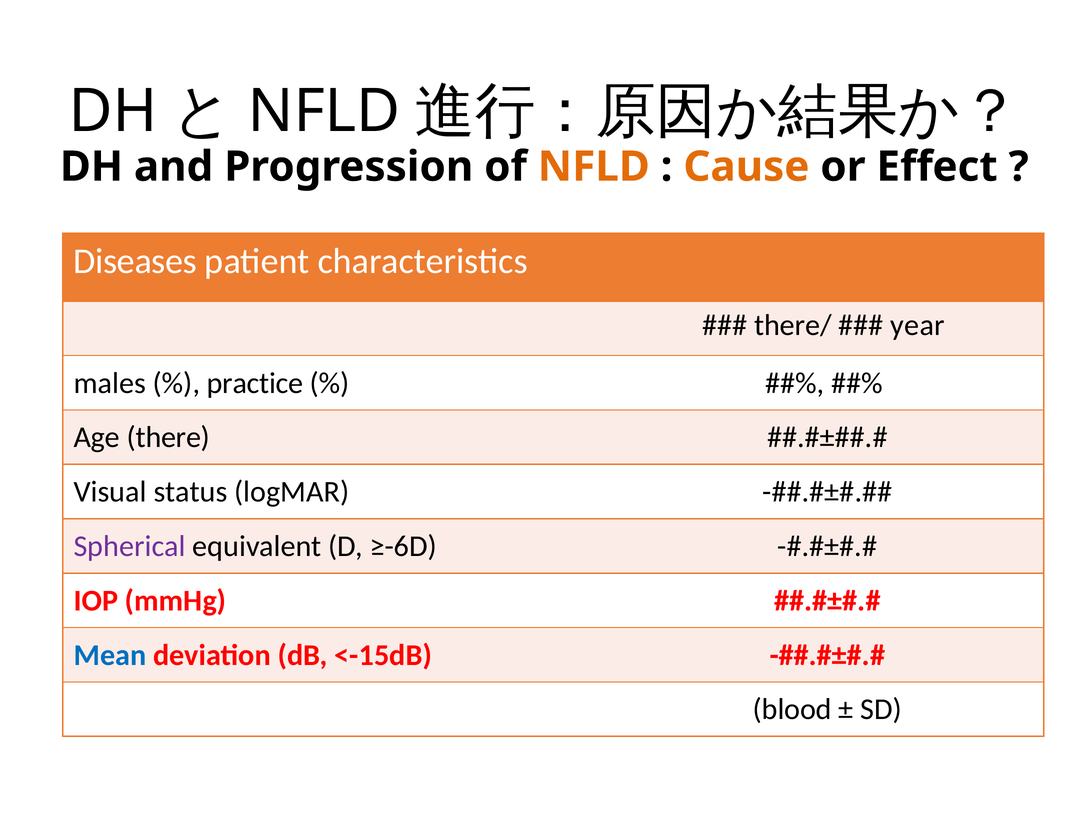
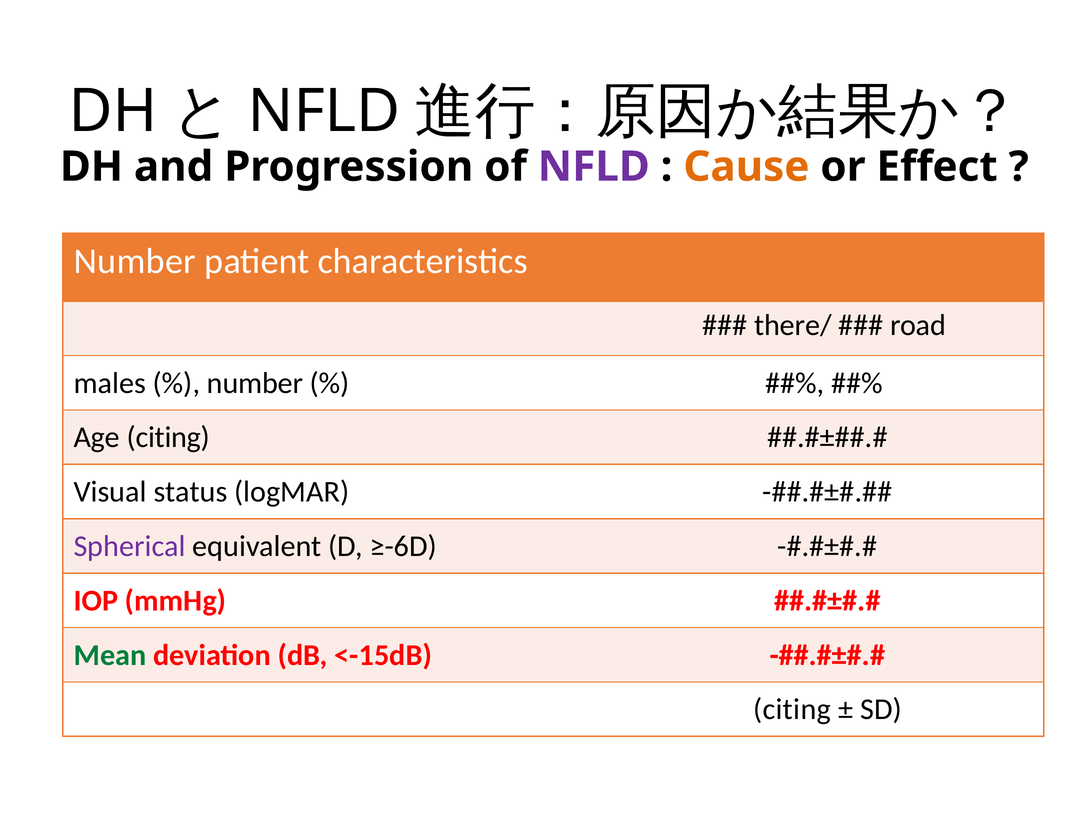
NFLD at (594, 167) colour: orange -> purple
Diseases at (135, 261): Diseases -> Number
year: year -> road
practice at (255, 383): practice -> number
Age there: there -> citing
Mean colour: blue -> green
blood at (792, 710): blood -> citing
